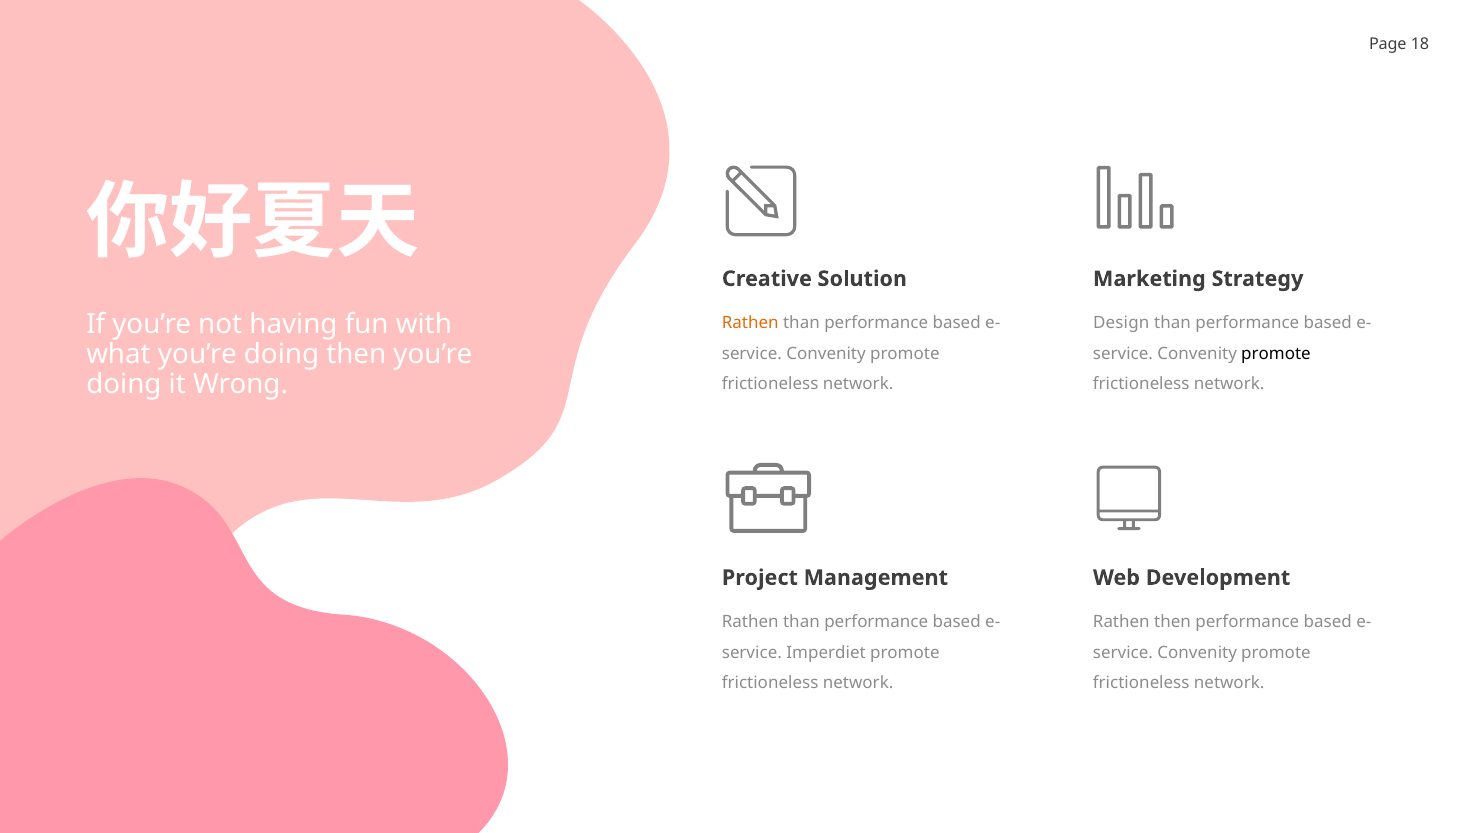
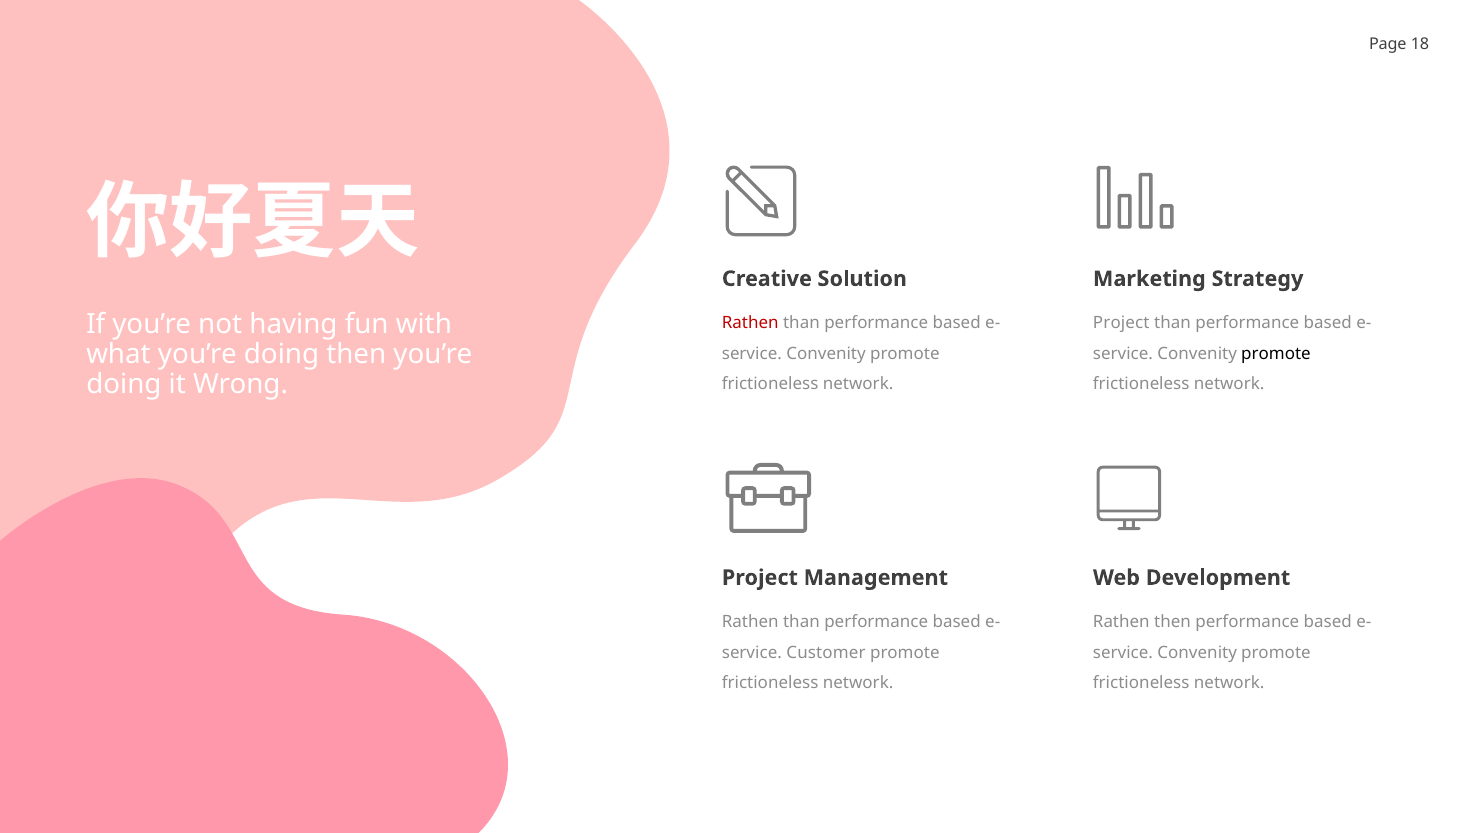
Rathen at (750, 323) colour: orange -> red
Design at (1121, 323): Design -> Project
Imperdiet: Imperdiet -> Customer
